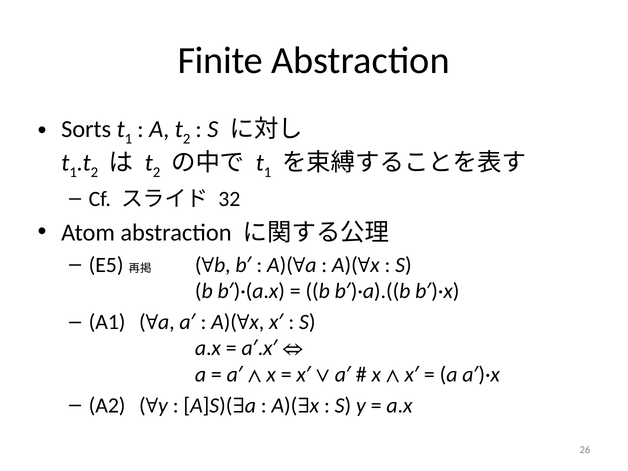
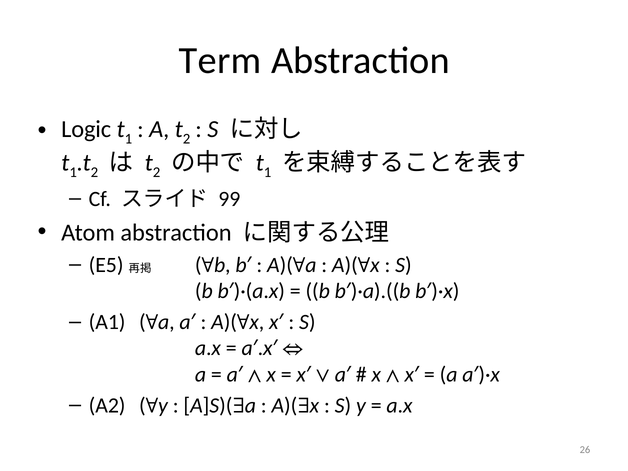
Finite: Finite -> Term
Sorts: Sorts -> Logic
32: 32 -> 99
